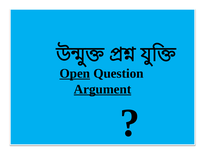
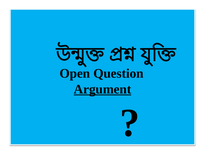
Open underline: present -> none
